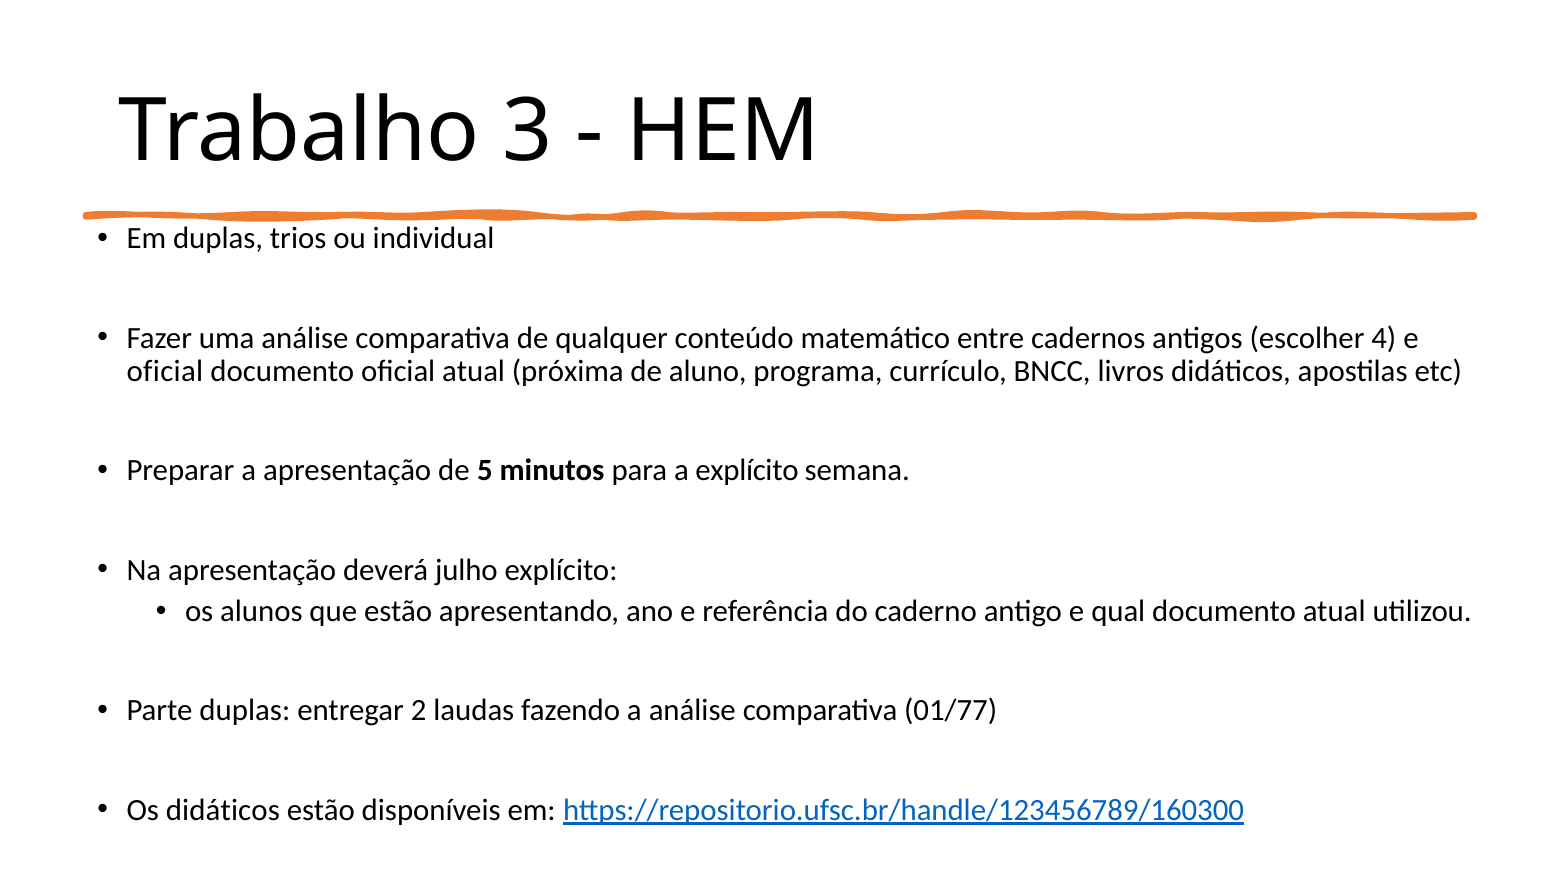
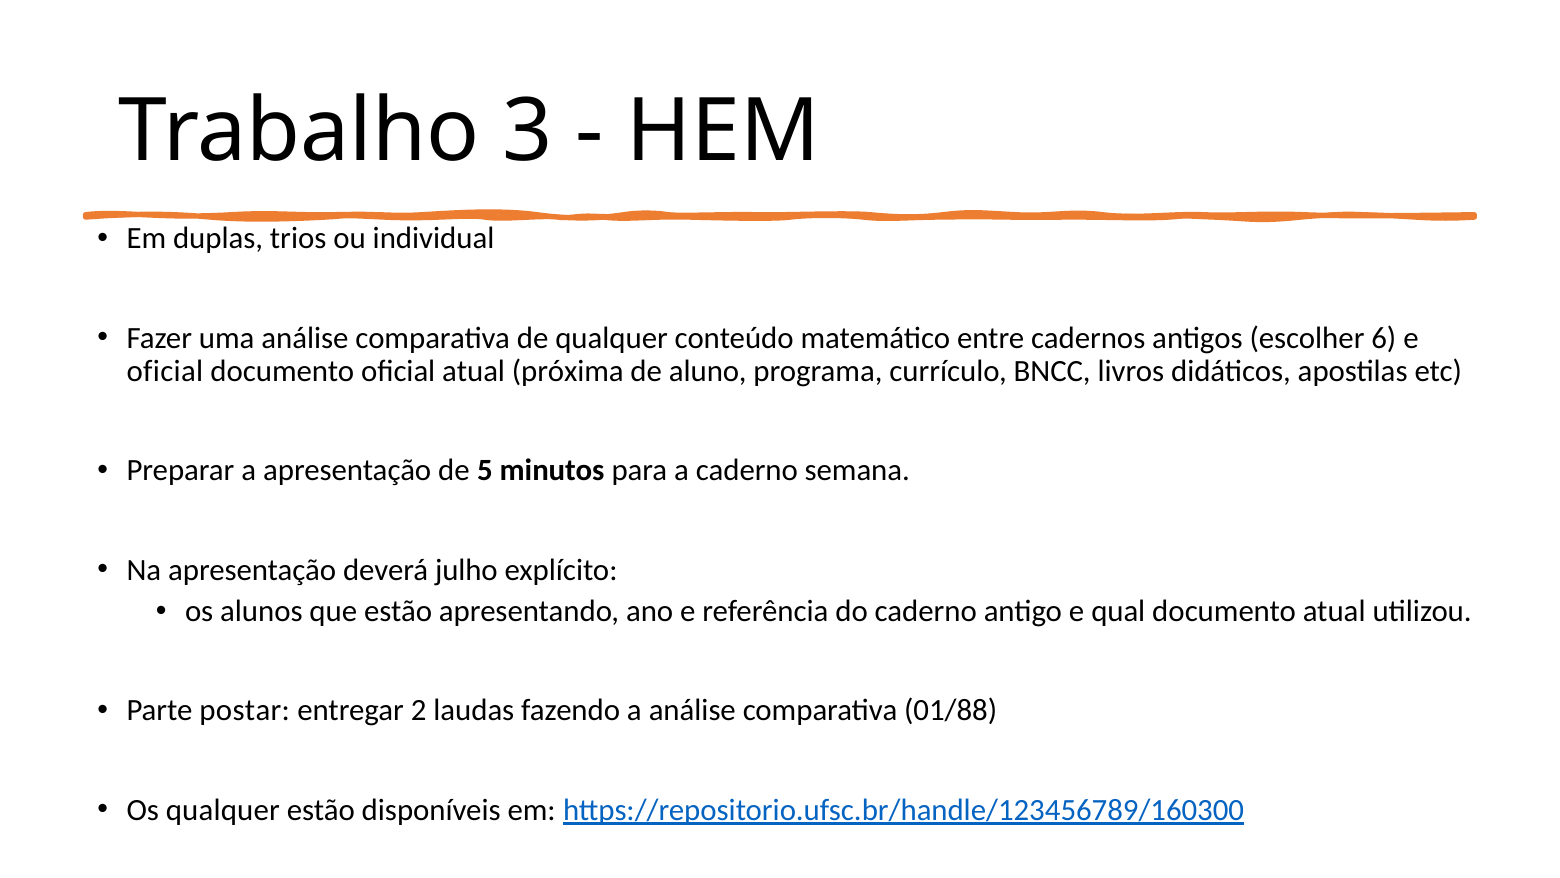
4: 4 -> 6
a explícito: explícito -> caderno
Parte duplas: duplas -> postar
01/77: 01/77 -> 01/88
Os didáticos: didáticos -> qualquer
